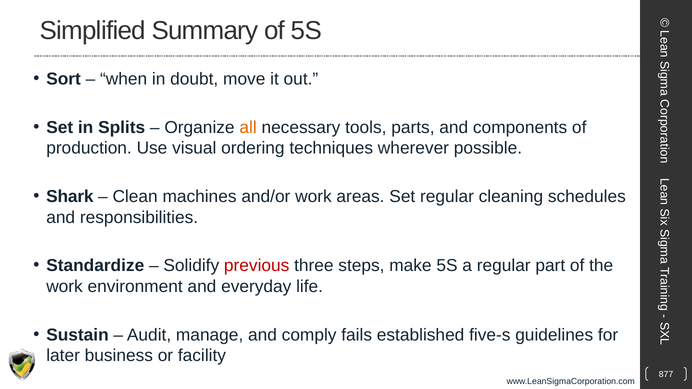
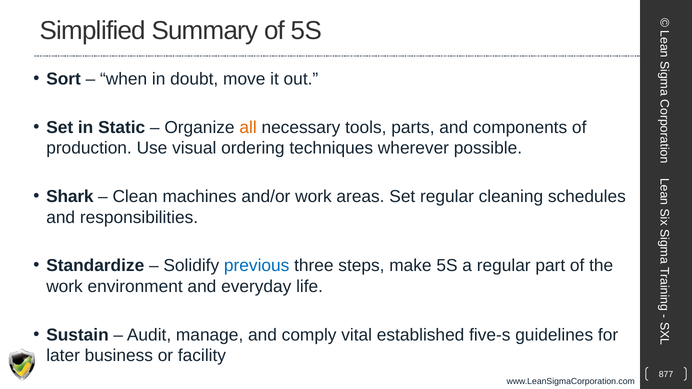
Splits: Splits -> Static
previous colour: red -> blue
fails: fails -> vital
